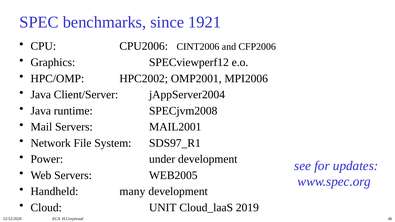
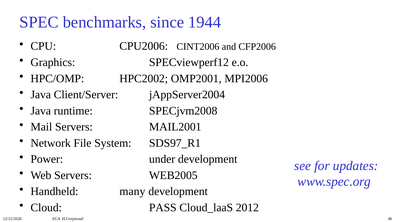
1921: 1921 -> 1944
UNIT: UNIT -> PASS
2019: 2019 -> 2012
